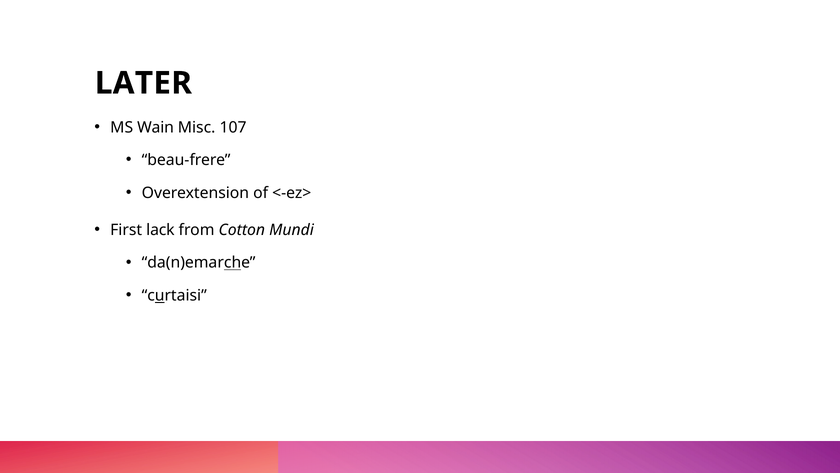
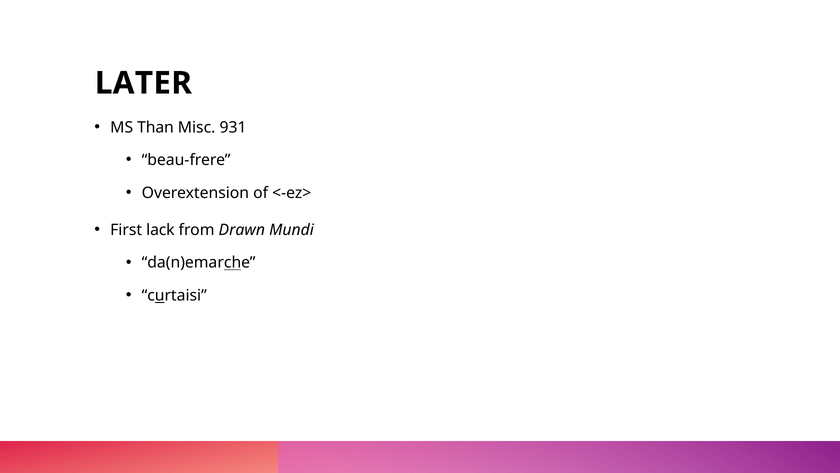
Wain: Wain -> Than
107: 107 -> 931
Cotton: Cotton -> Drawn
